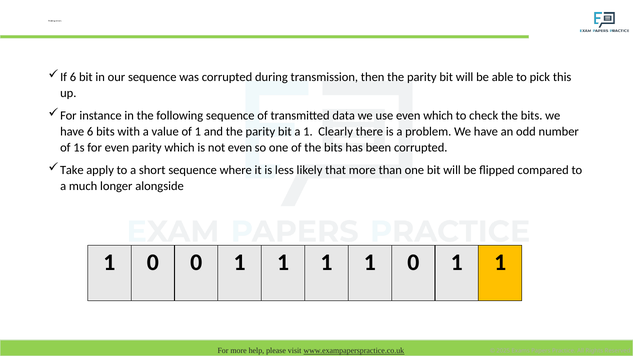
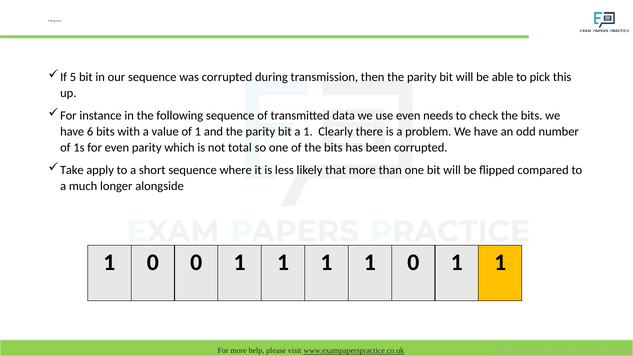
If 6: 6 -> 5
even which: which -> needs
not even: even -> total
